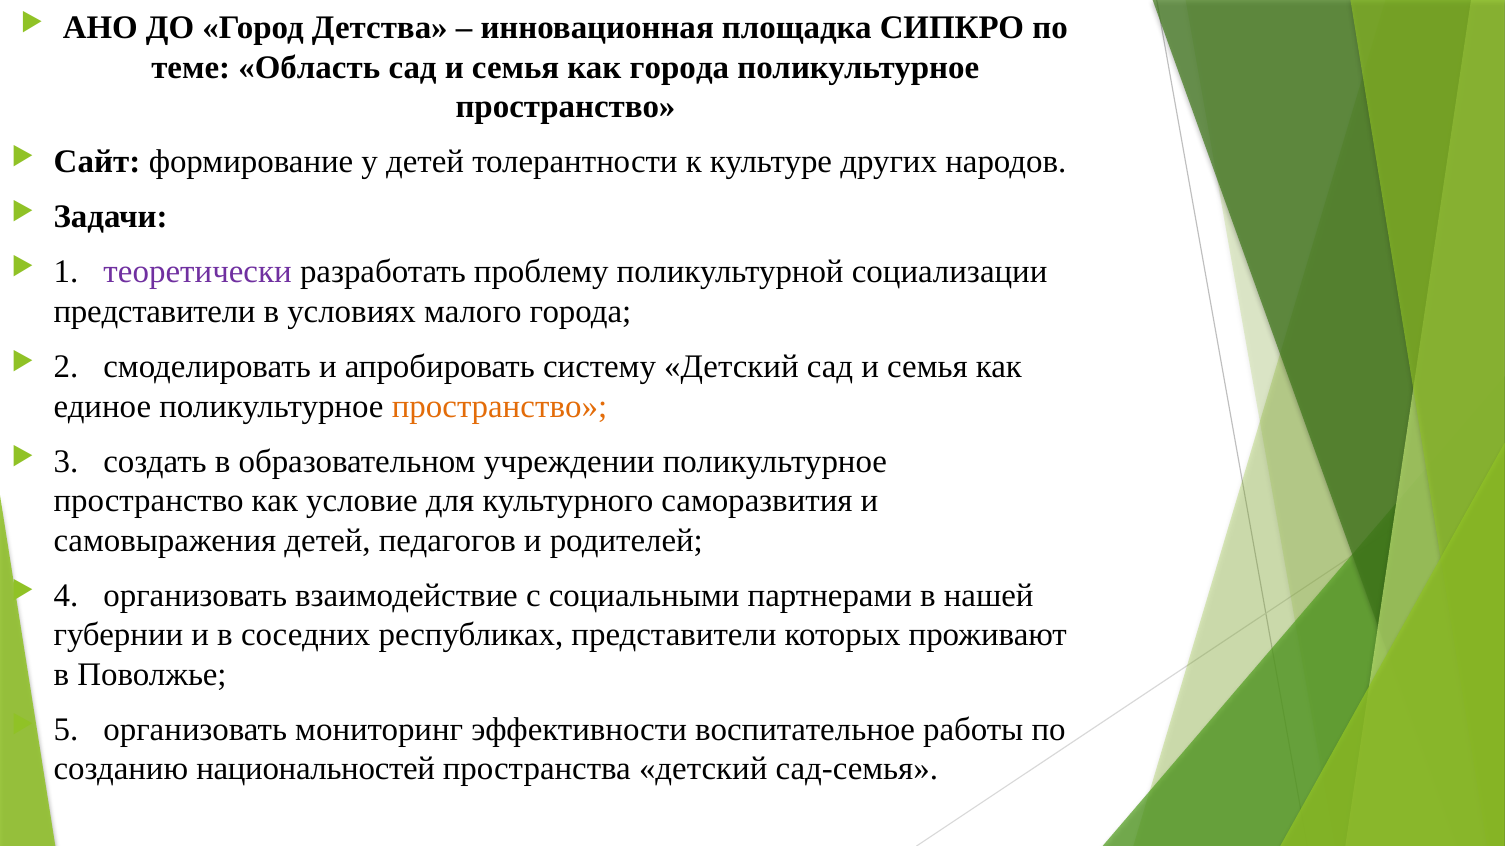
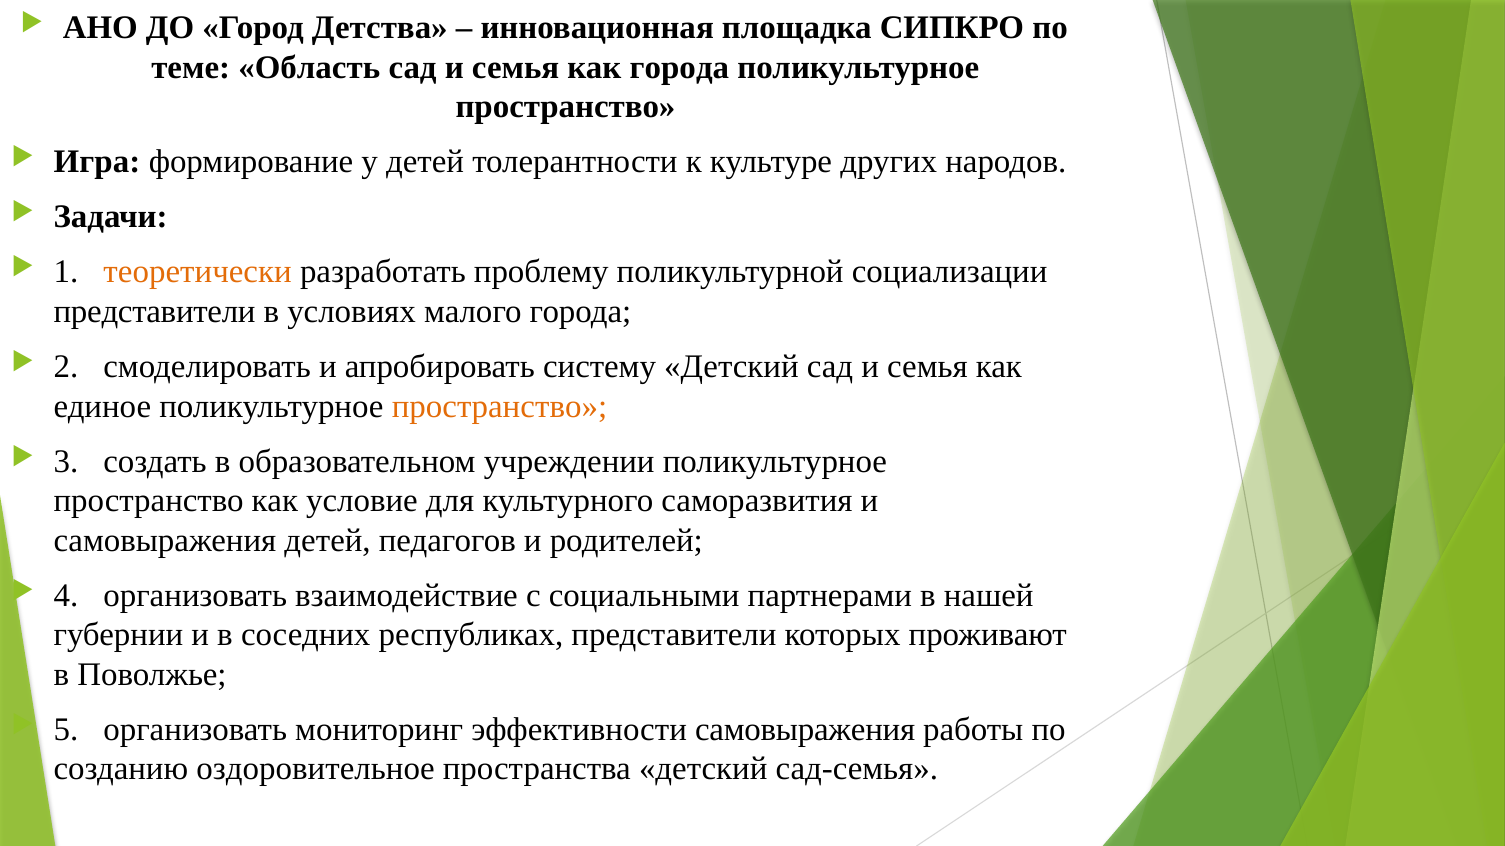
Сайт: Сайт -> Игра
теоретически colour: purple -> orange
эффективности воспитательное: воспитательное -> самовыражения
национальностей: национальностей -> оздоровительное
